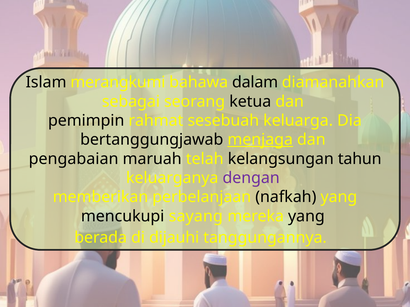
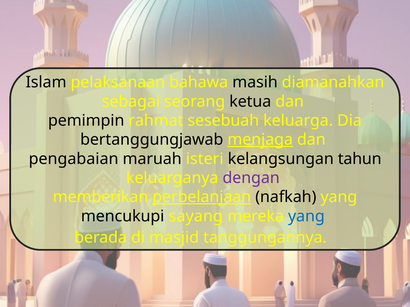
merangkumi: merangkumi -> pelaksanaan
dalam: dalam -> masih
telah: telah -> isteri
perbelanjaan underline: none -> present
yang at (306, 216) colour: black -> blue
dijauhi: dijauhi -> masjid
